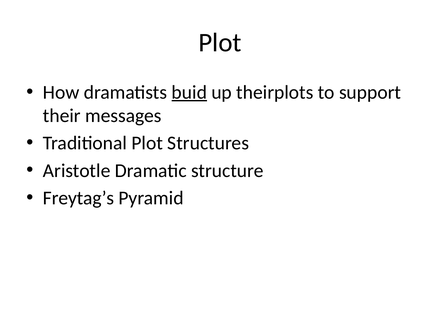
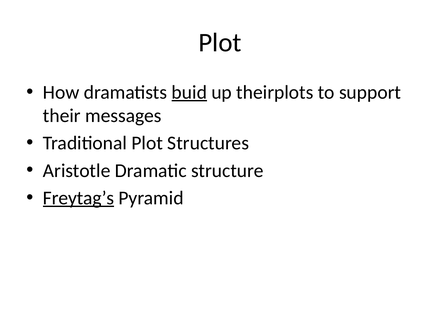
Freytag’s underline: none -> present
